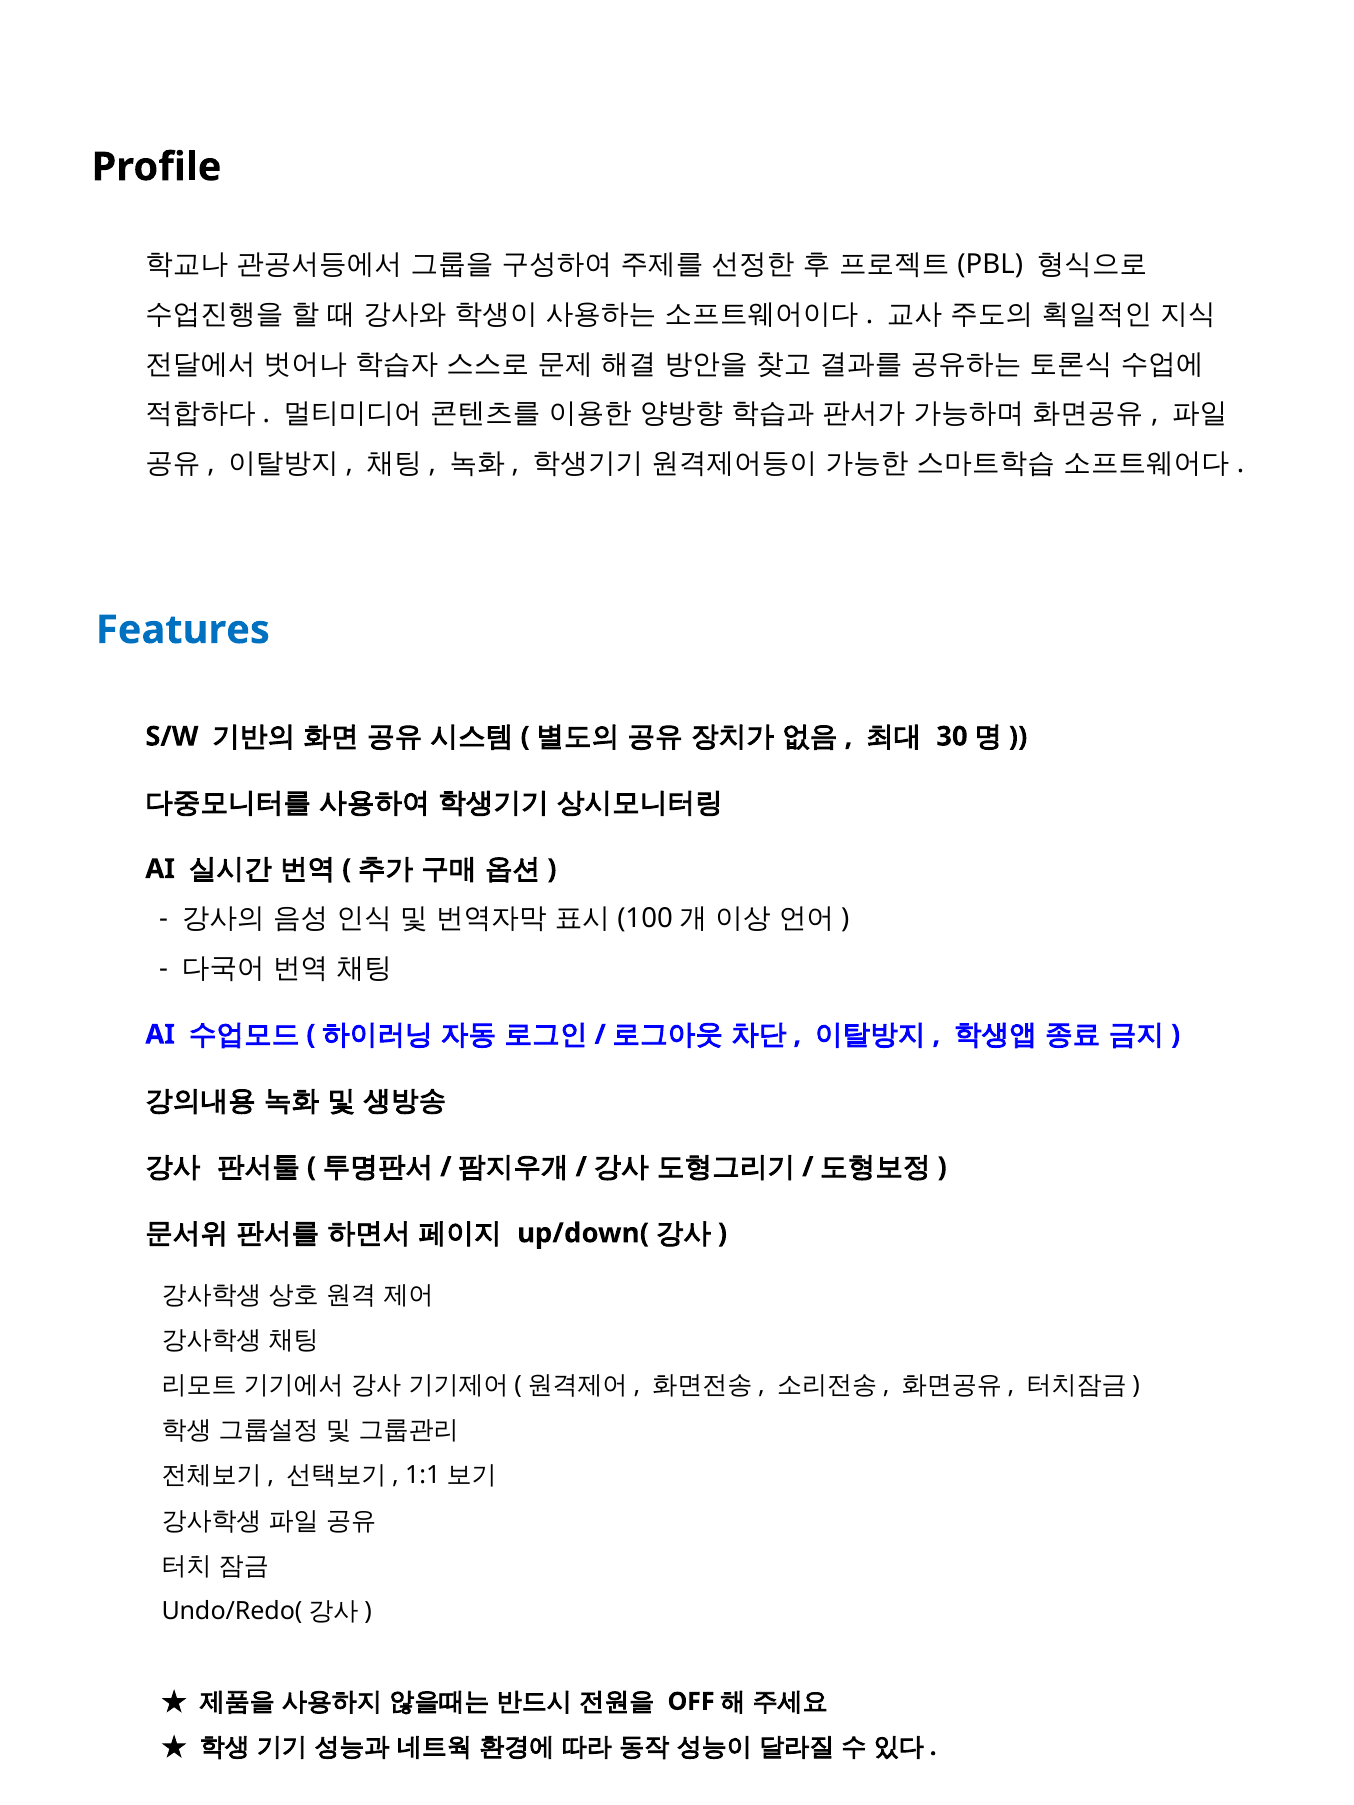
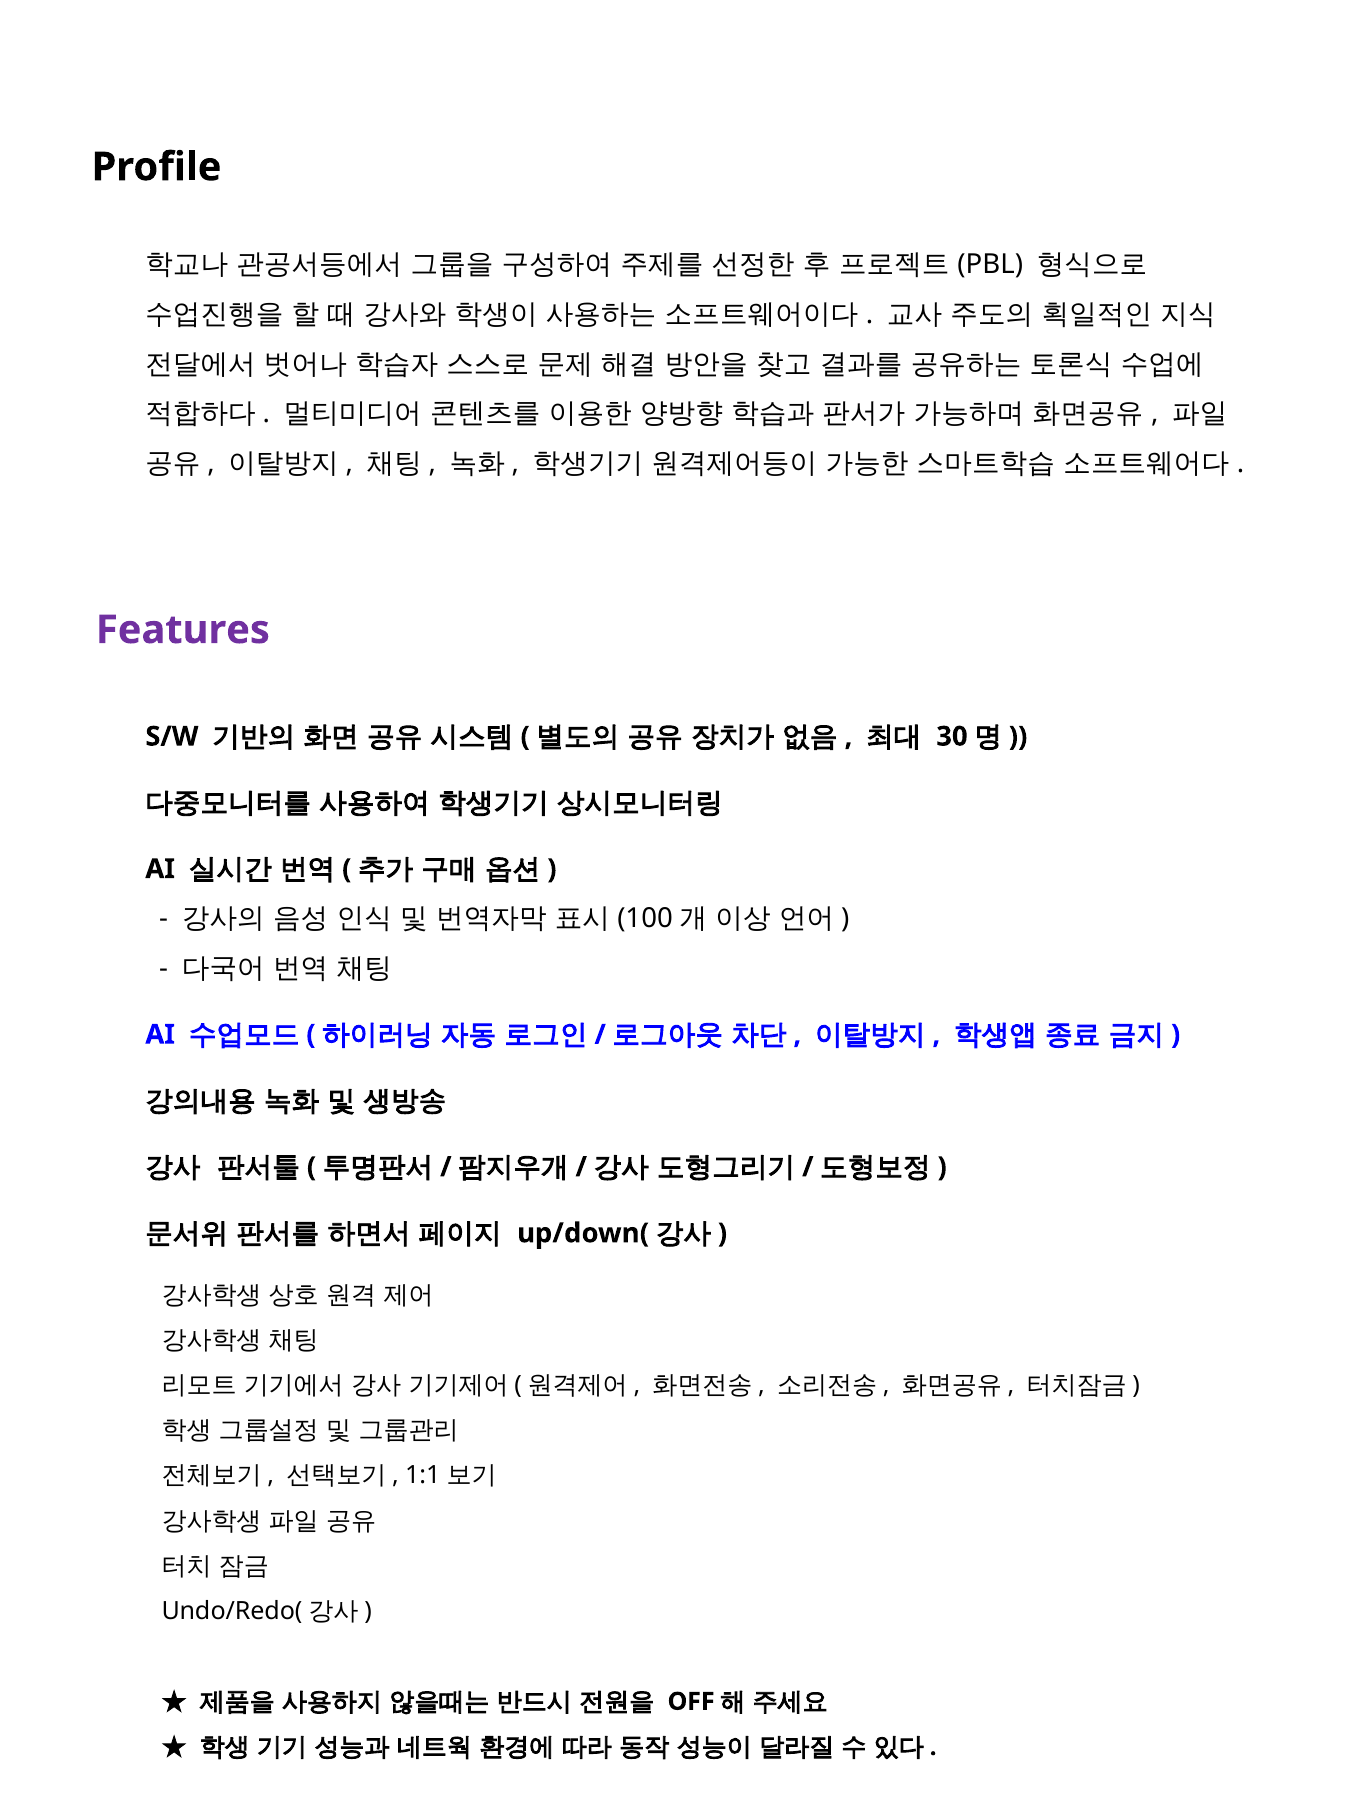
Features colour: blue -> purple
